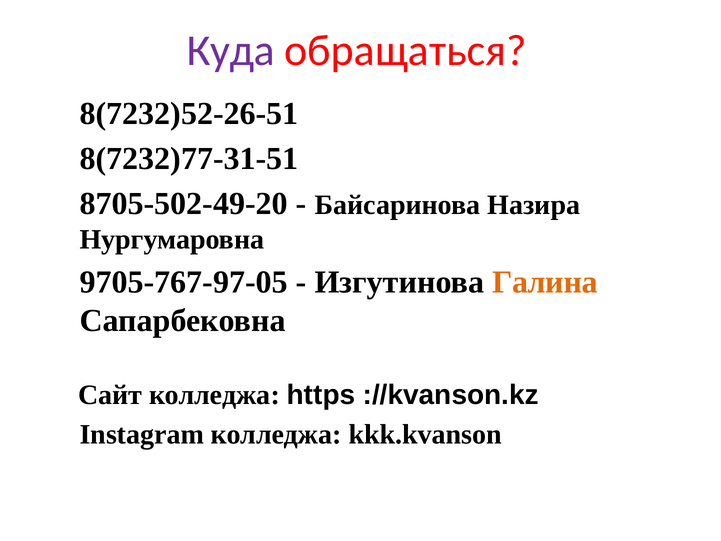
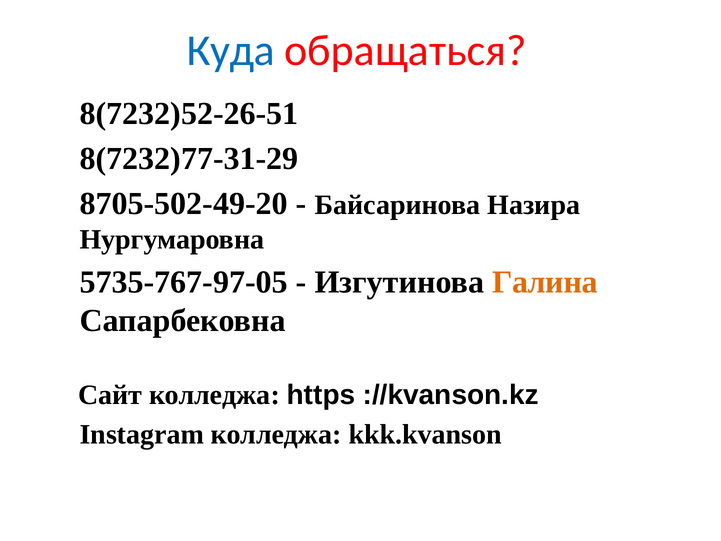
Куда colour: purple -> blue
8(7232)77-31-51: 8(7232)77-31-51 -> 8(7232)77-31-29
9705-767-97-05: 9705-767-97-05 -> 5735-767-97-05
